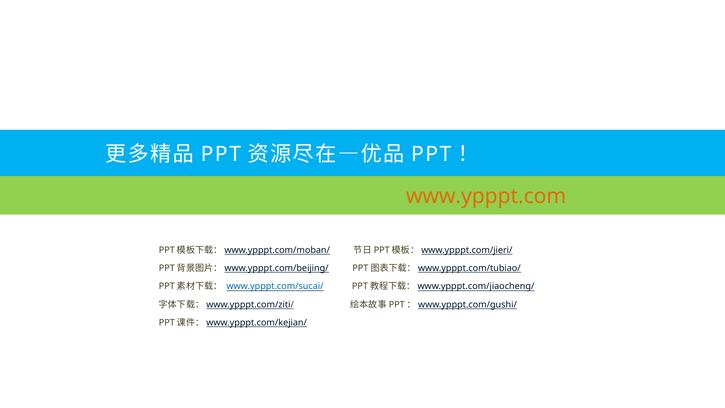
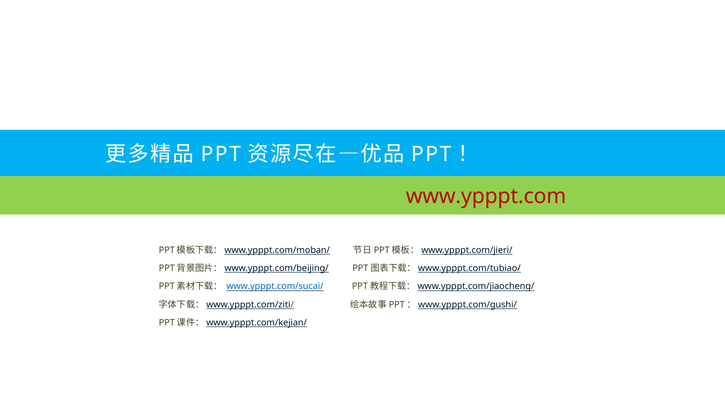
www.ypppt.com colour: orange -> red
